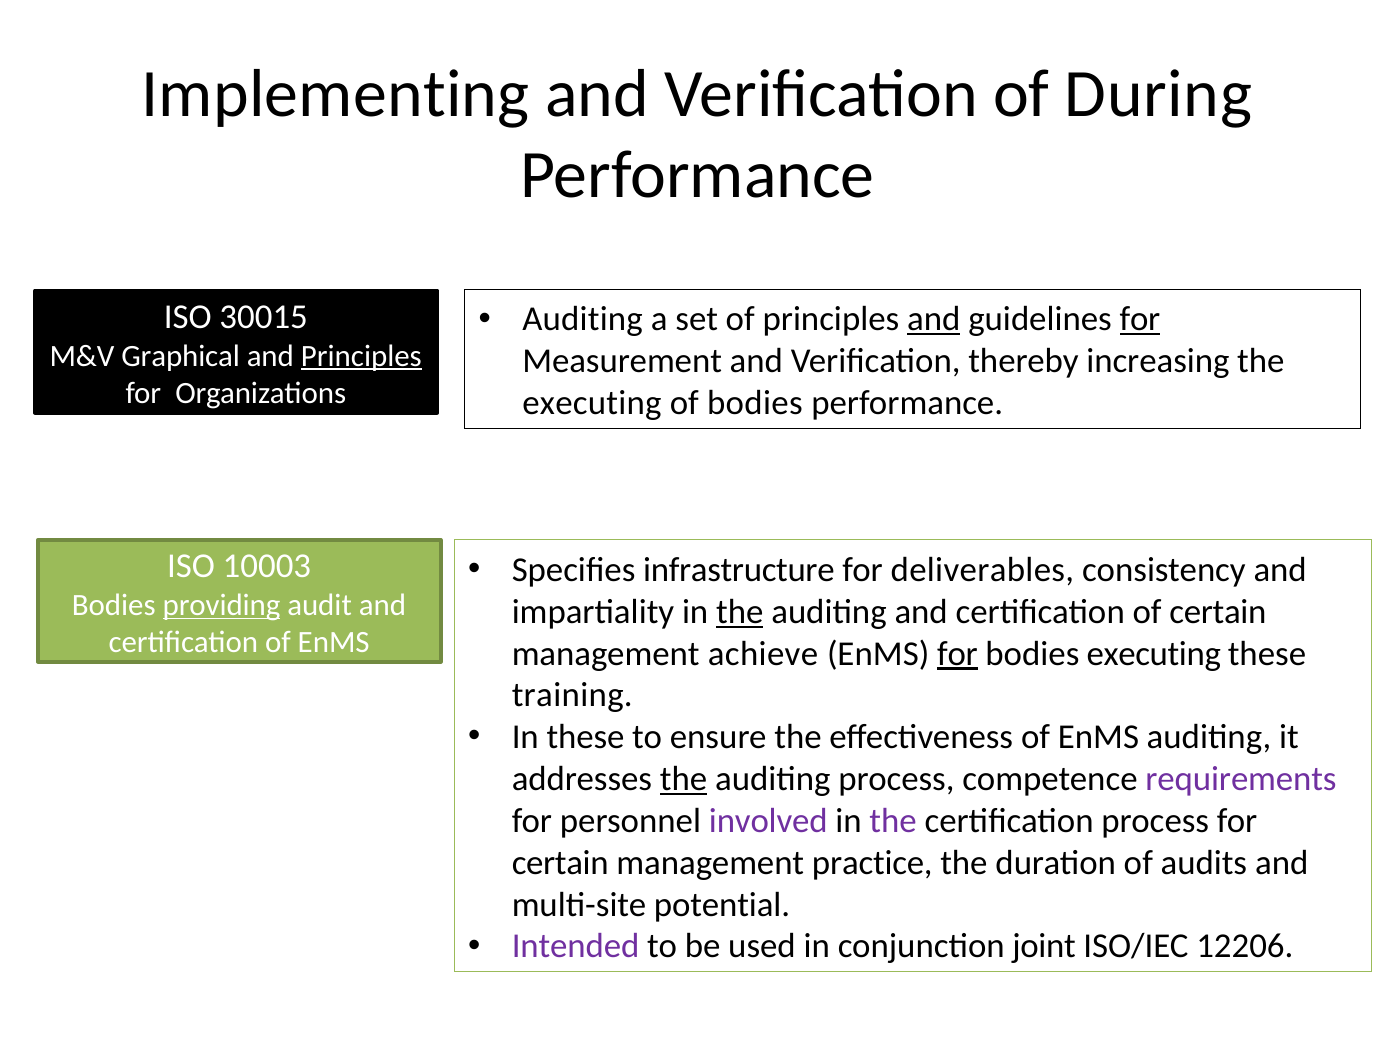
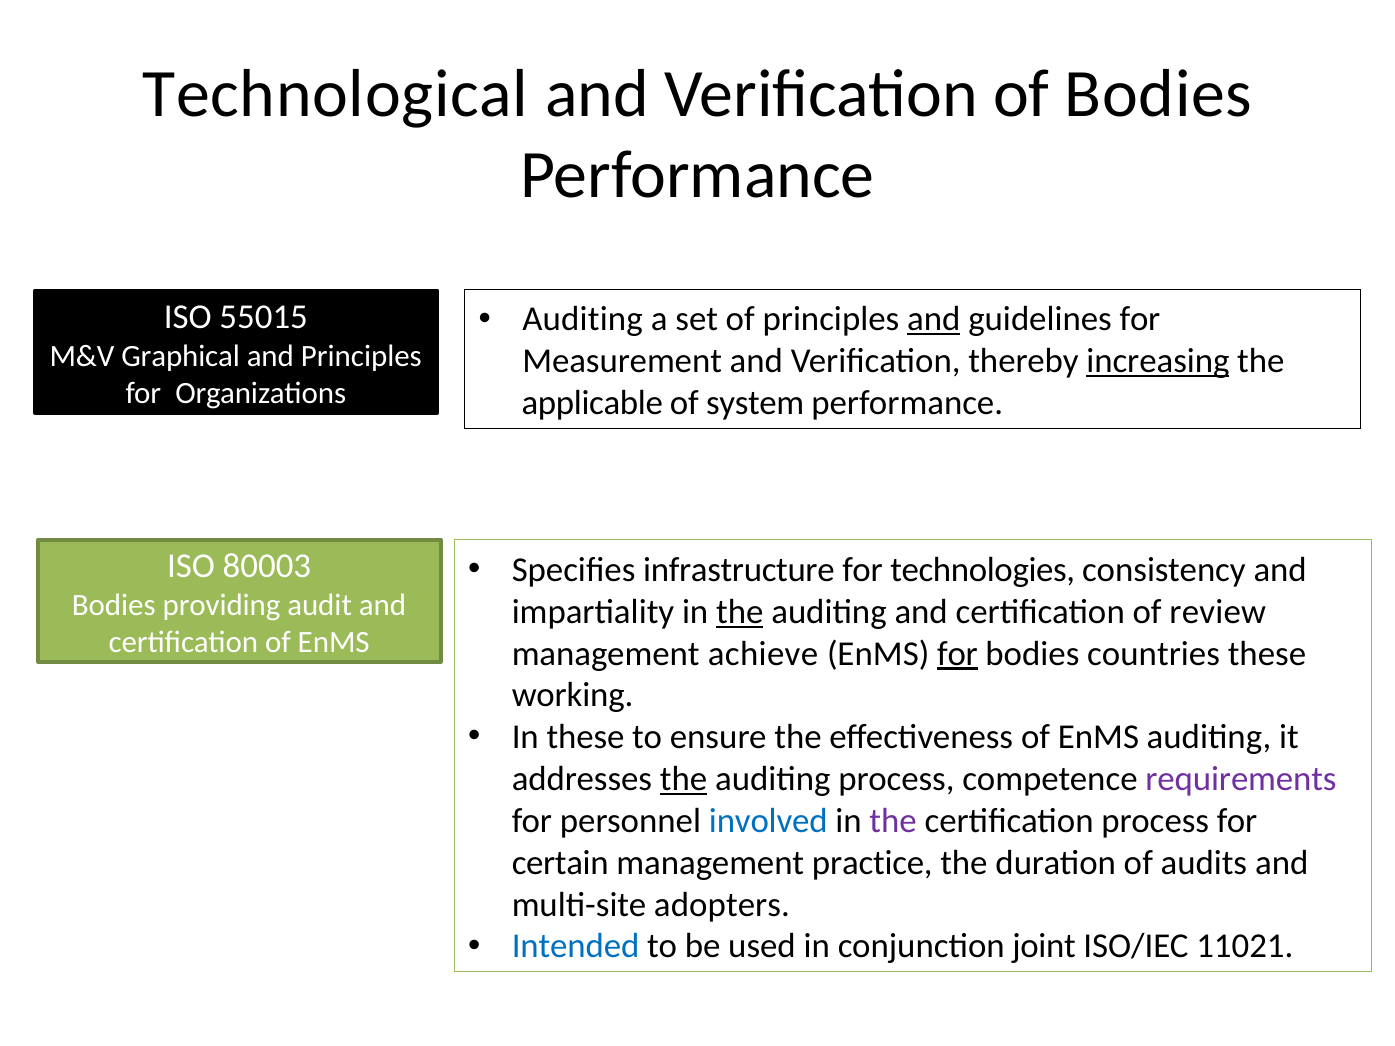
Implementing: Implementing -> Technological
of During: During -> Bodies
for at (1140, 319) underline: present -> none
30015: 30015 -> 55015
Principles at (361, 356) underline: present -> none
increasing underline: none -> present
executing at (592, 403): executing -> applicable
of bodies: bodies -> system
10003: 10003 -> 80003
deliverables: deliverables -> technologies
providing underline: present -> none
of certain: certain -> review
bodies executing: executing -> countries
training: training -> working
involved colour: purple -> blue
potential: potential -> adopters
Intended colour: purple -> blue
12206: 12206 -> 11021
